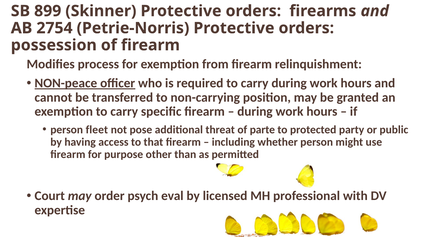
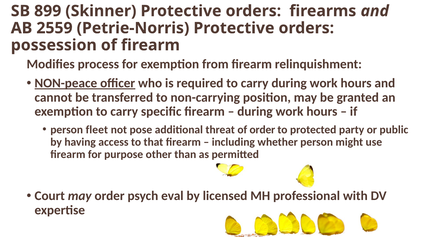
2754: 2754 -> 2559
of parte: parte -> order
